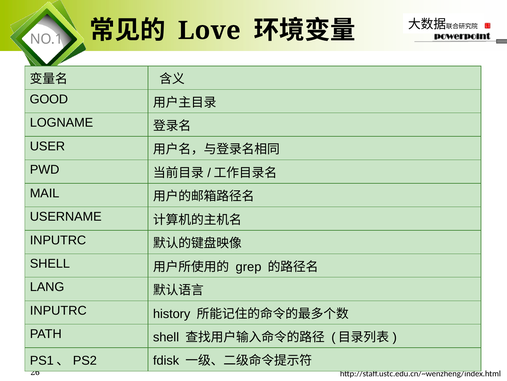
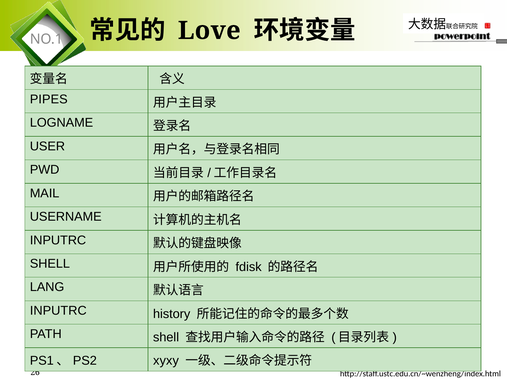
GOOD: GOOD -> PIPES
grep: grep -> fdisk
fdisk: fdisk -> xyxy
